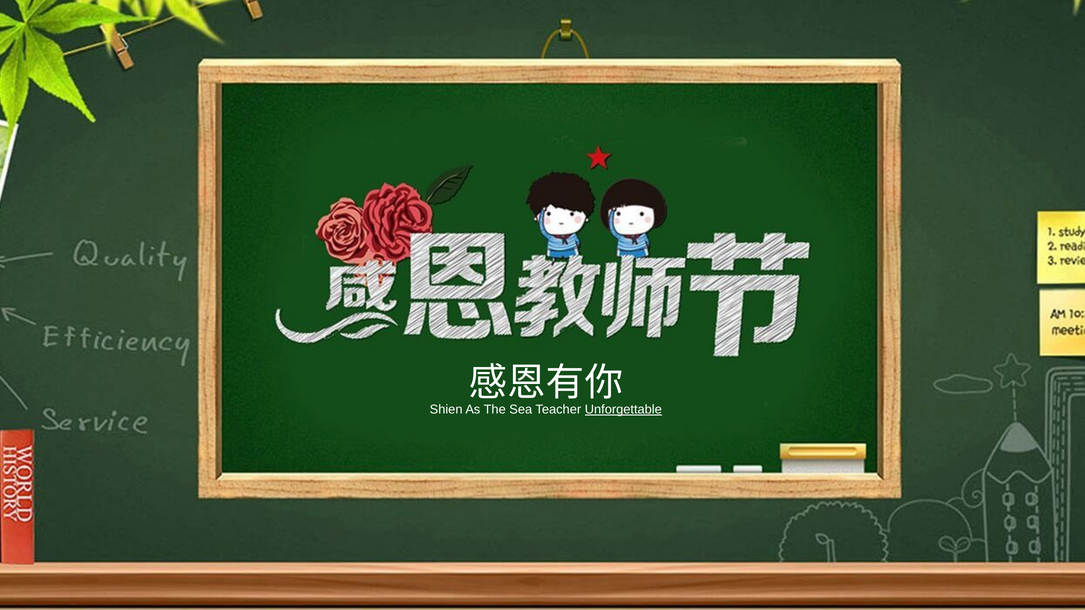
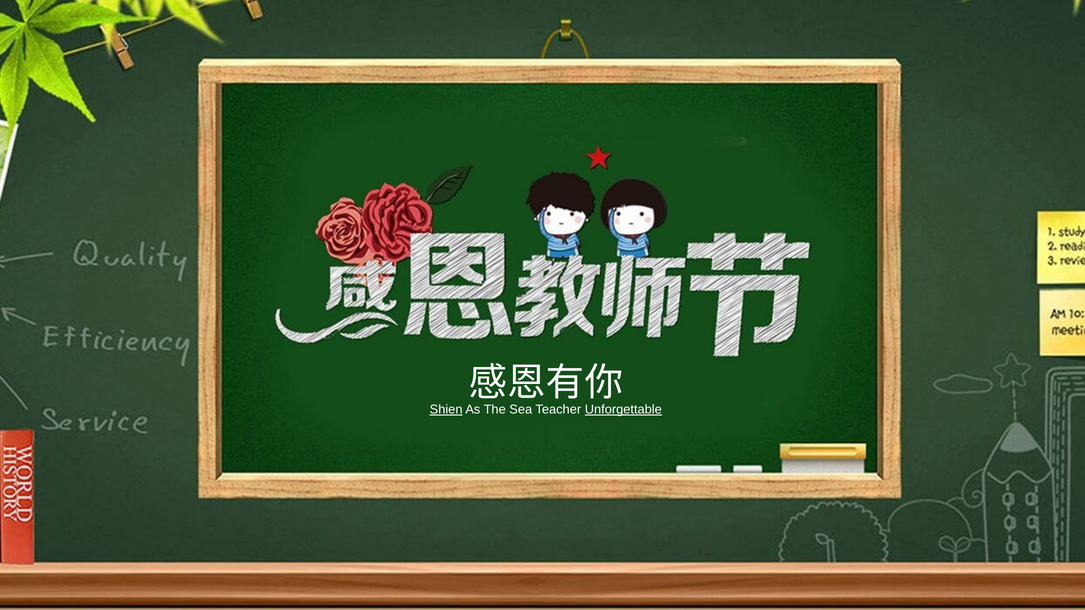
Shien underline: none -> present
